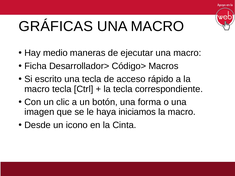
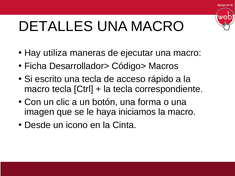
GRÁFICAS: GRÁFICAS -> DETALLES
medio: medio -> utiliza
